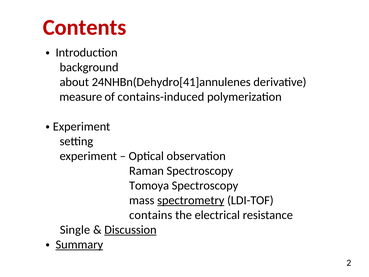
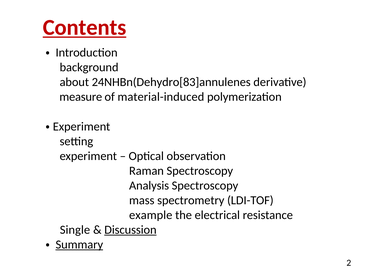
Contents underline: none -> present
24NHBn(Dehydro[41]annulenes: 24NHBn(Dehydro[41]annulenes -> 24NHBn(Dehydro[83]annulenes
contains-induced: contains-induced -> material-induced
Tomoya: Tomoya -> Analysis
spectrometry underline: present -> none
contains: contains -> example
